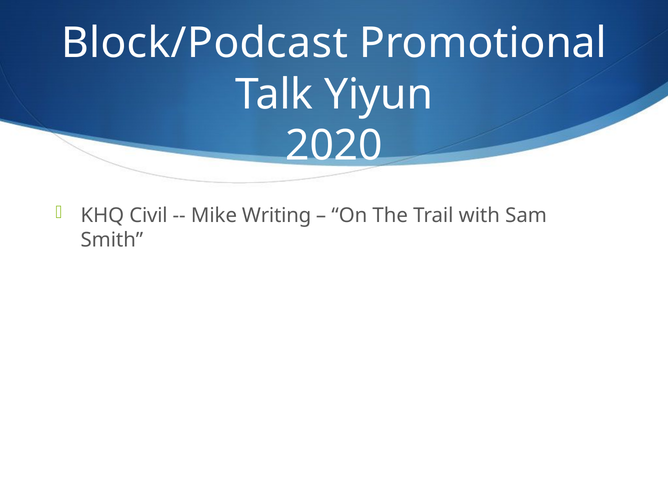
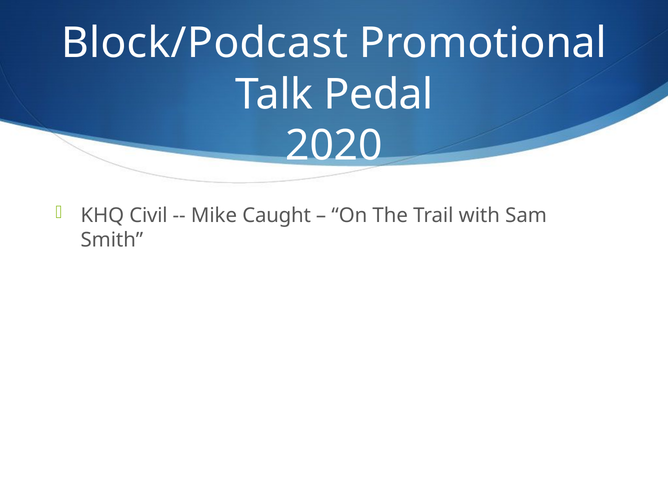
Yiyun: Yiyun -> Pedal
Writing: Writing -> Caught
